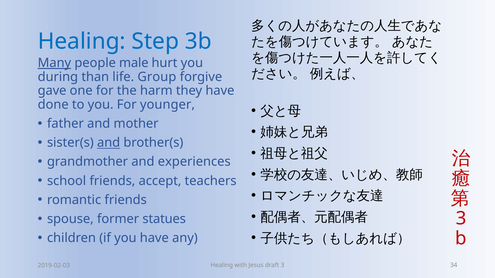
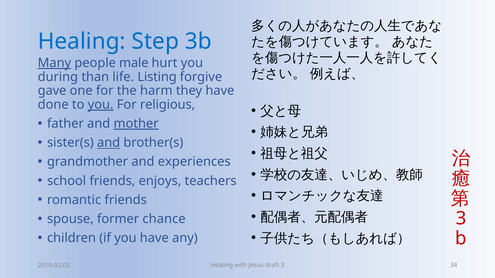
Group: Group -> Listing
you at (101, 105) underline: none -> present
younger: younger -> religious
mother underline: none -> present
accept: accept -> enjoys
statues: statues -> chance
